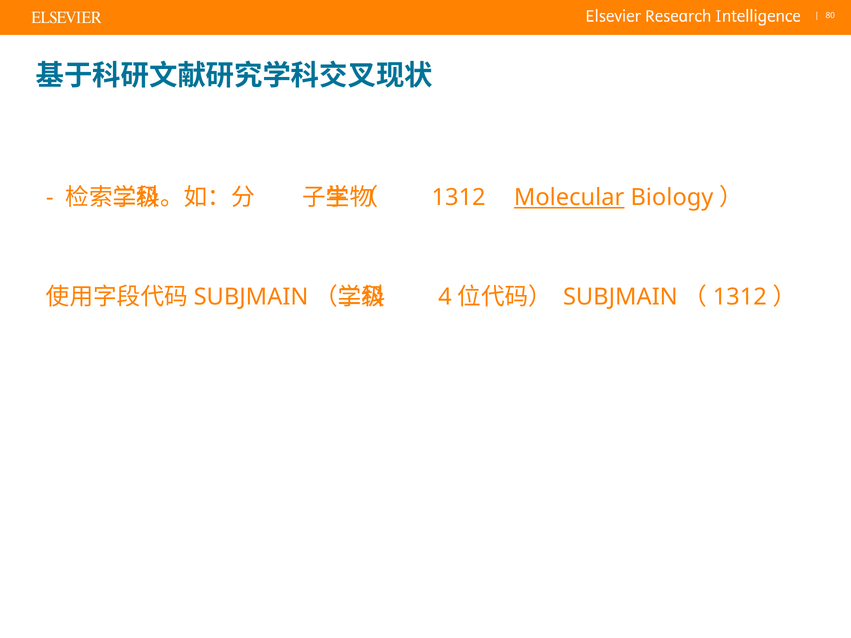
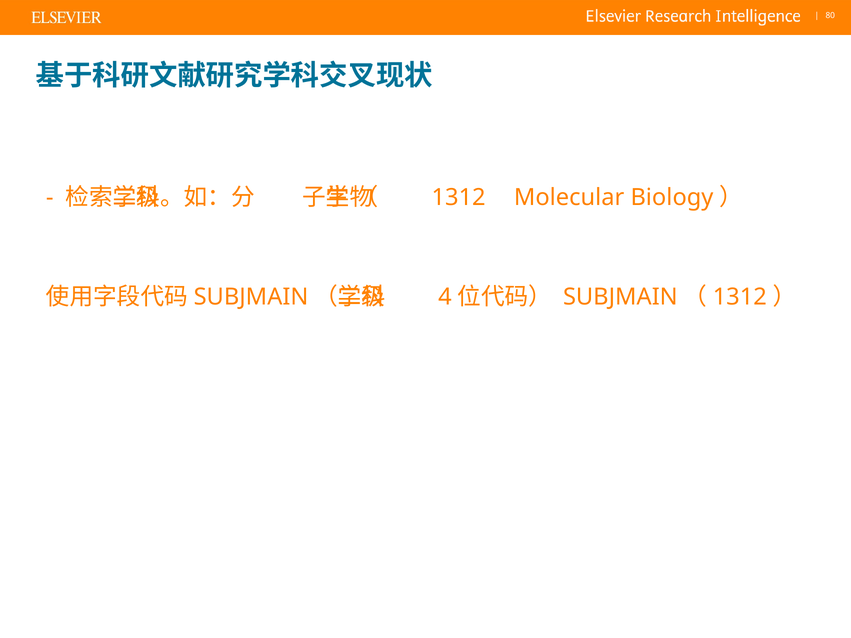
Molecular underline: present -> none
